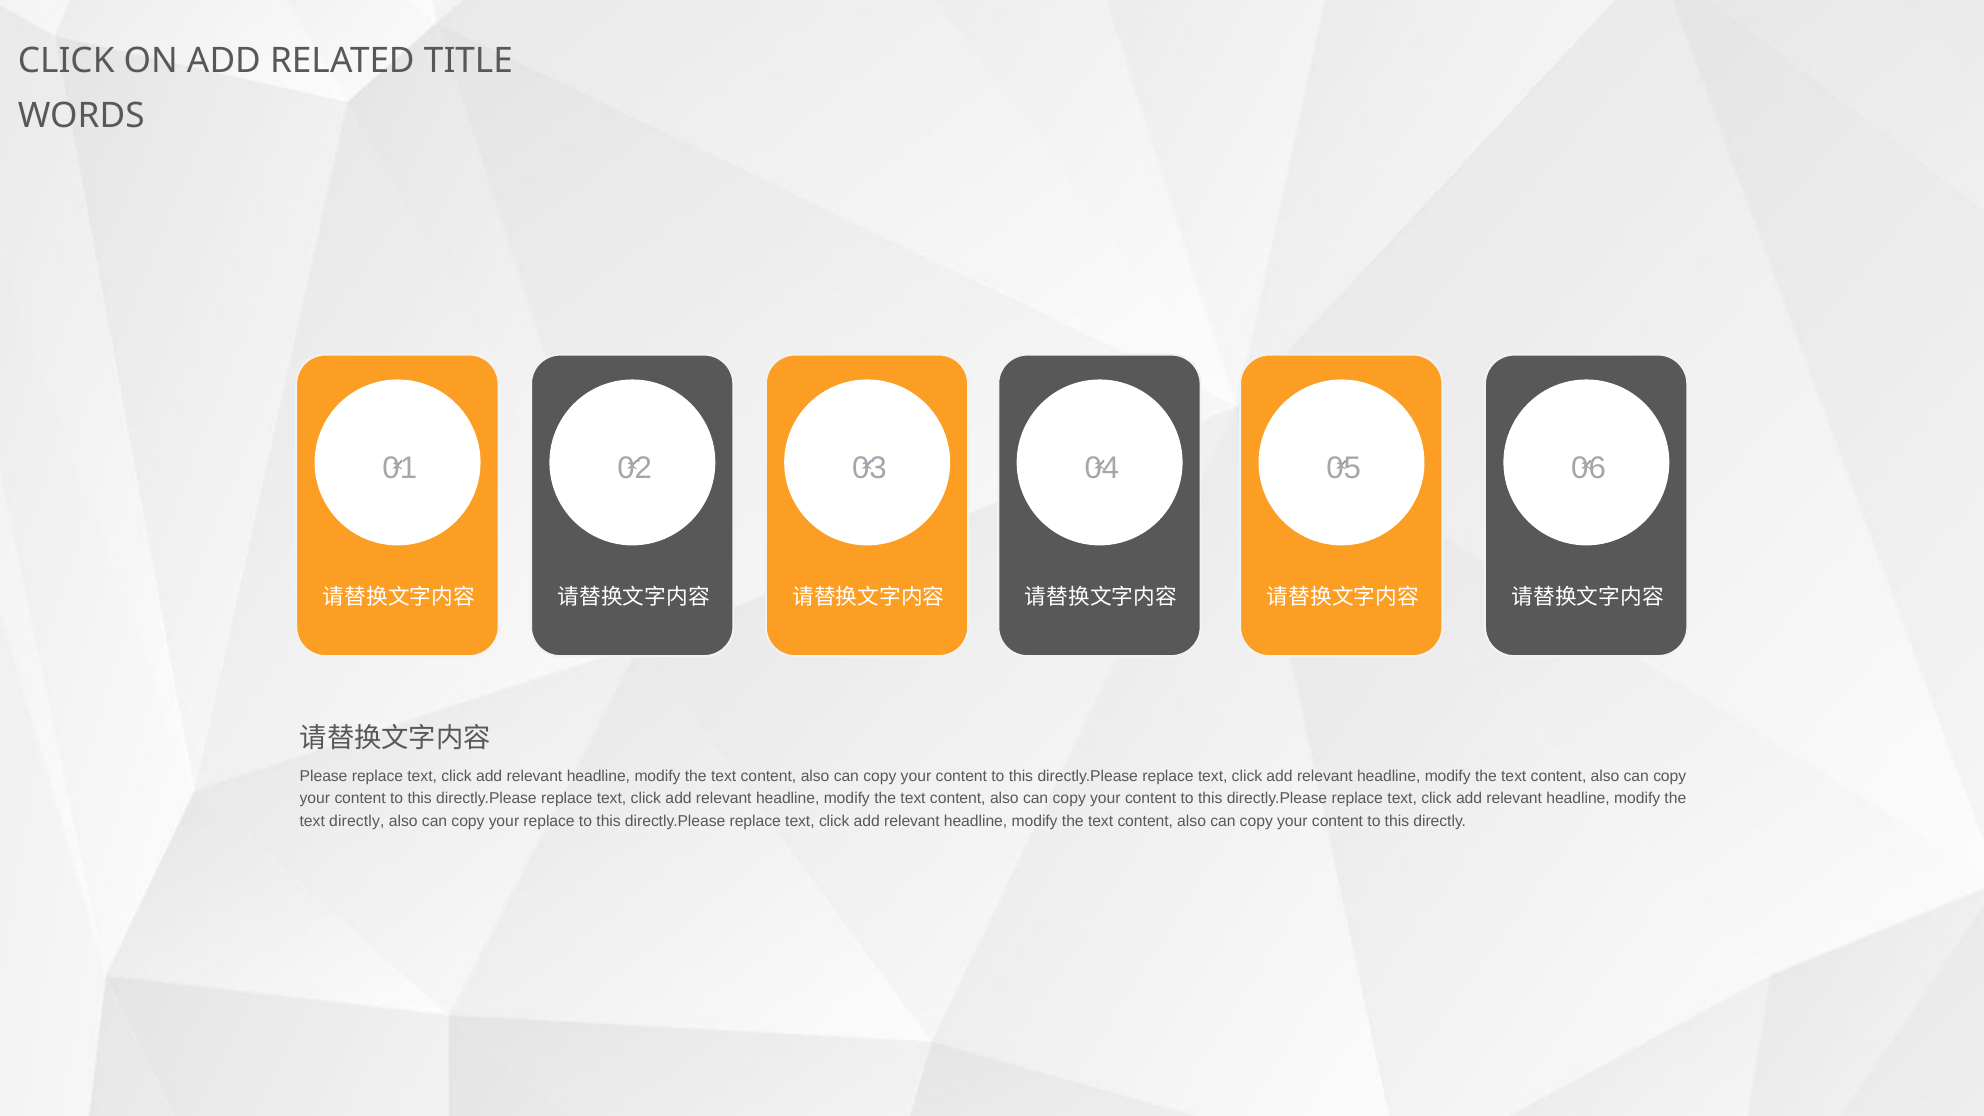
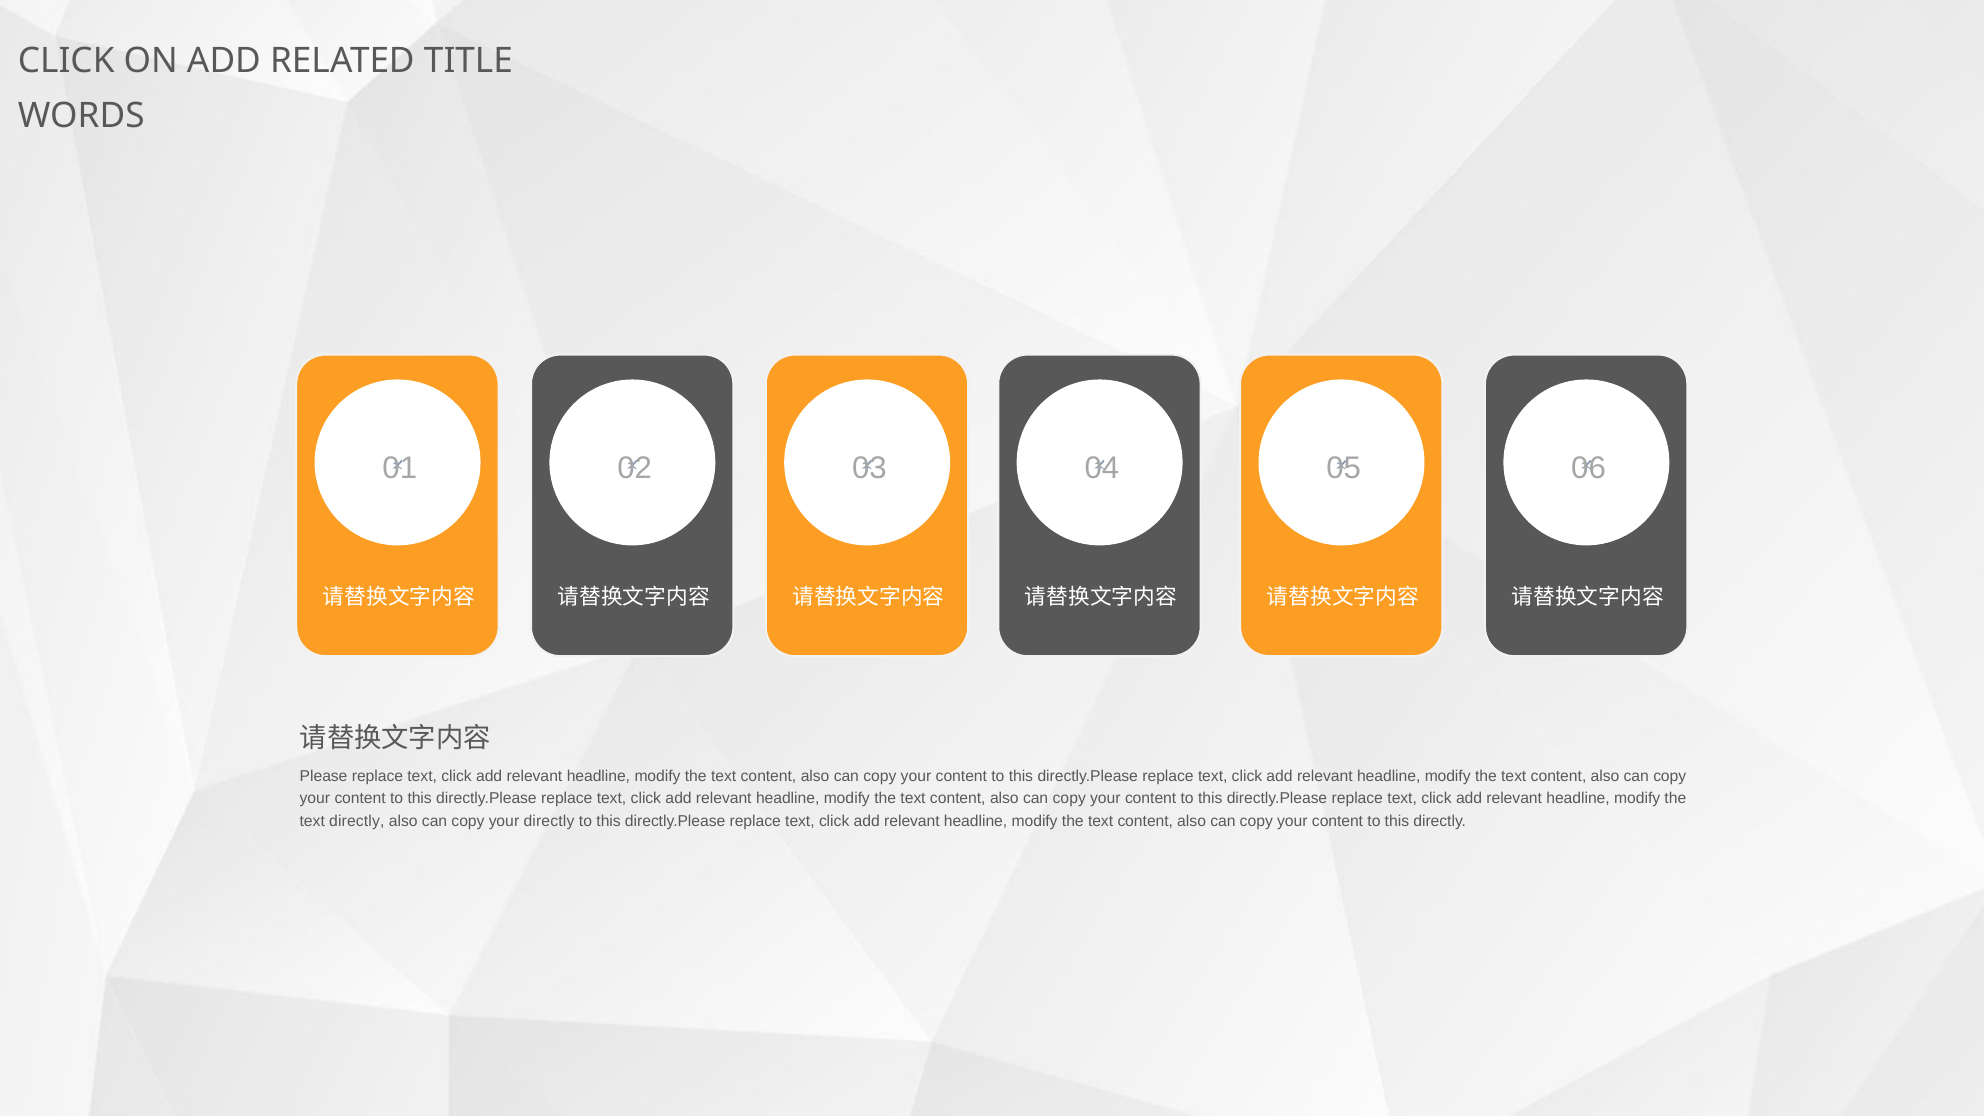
your replace: replace -> directly
